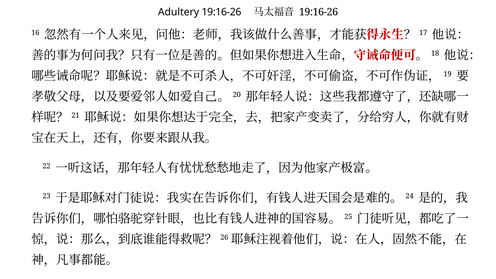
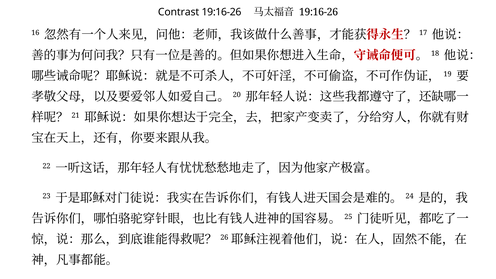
Adultery: Adultery -> Contrast
